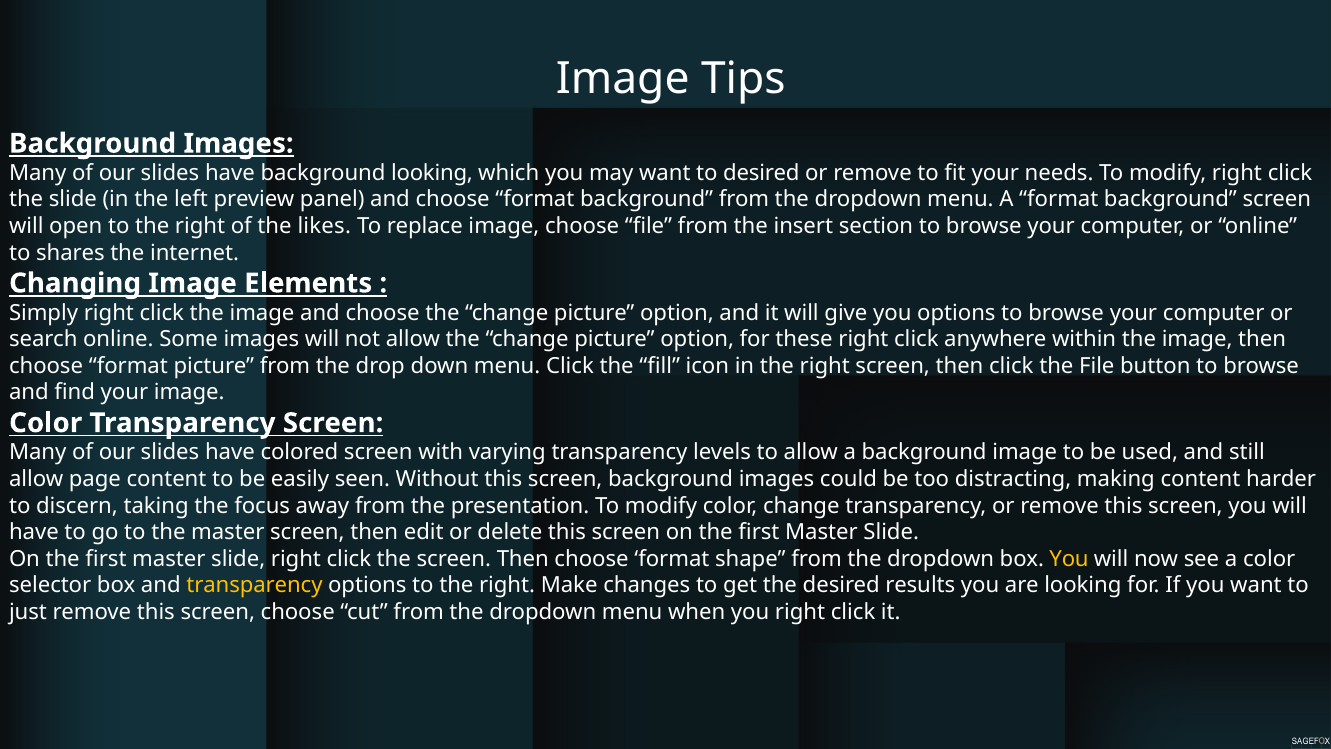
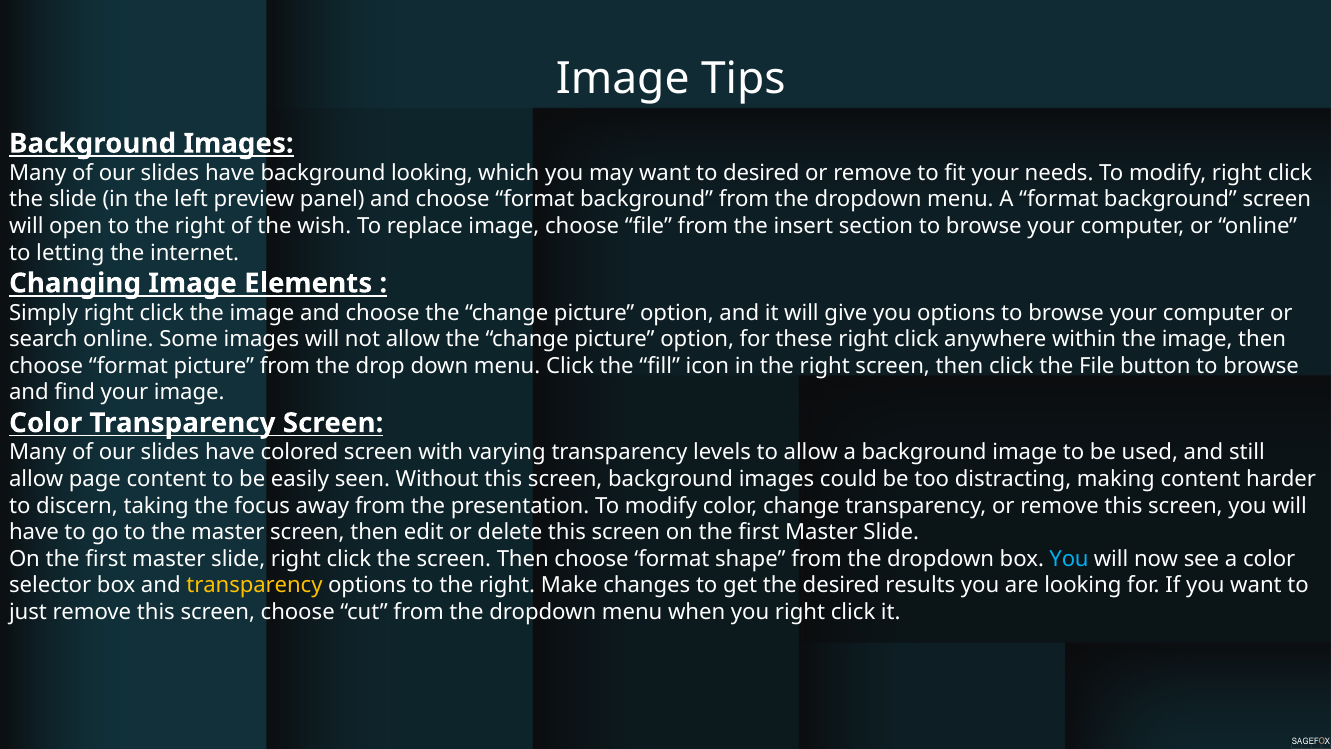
likes: likes -> wish
shares: shares -> letting
You at (1069, 559) colour: yellow -> light blue
